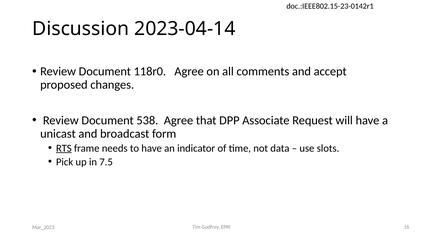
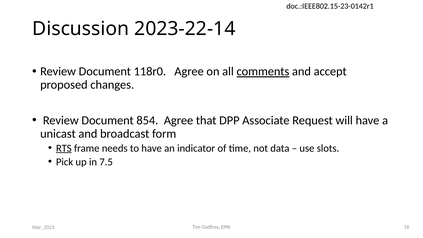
2023-04-14: 2023-04-14 -> 2023-22-14
comments underline: none -> present
538: 538 -> 854
